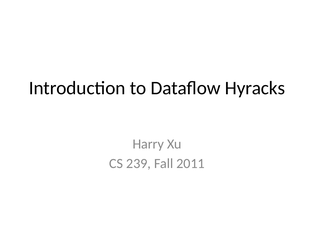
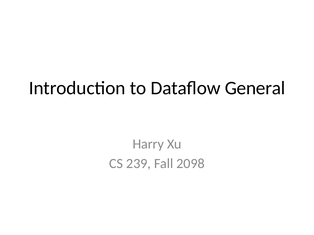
Hyracks: Hyracks -> General
2011: 2011 -> 2098
